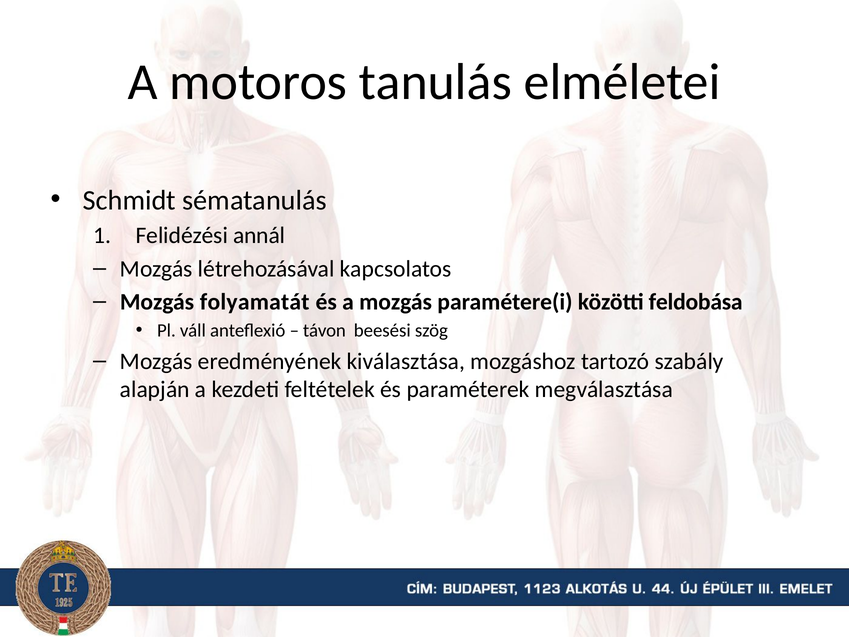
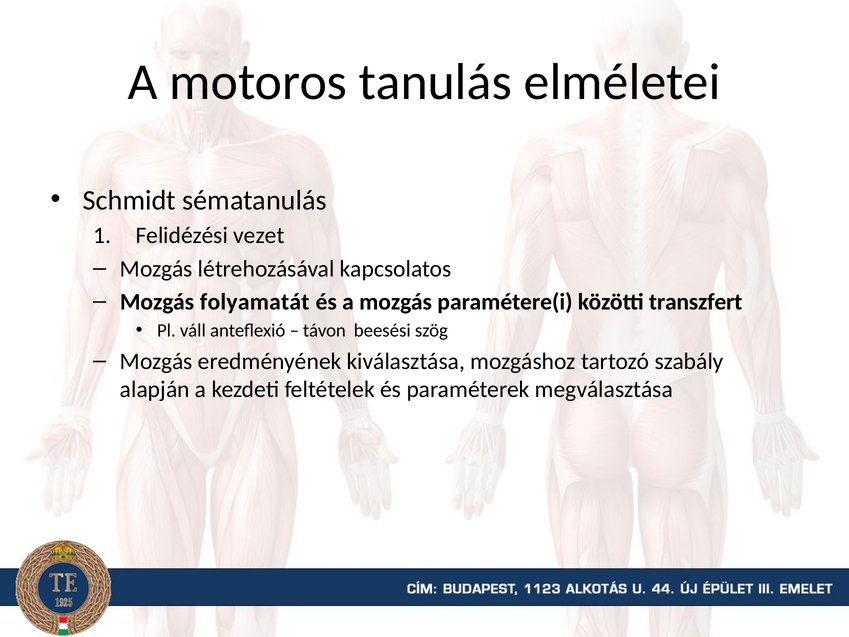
annál: annál -> vezet
feldobása: feldobása -> transzfert
